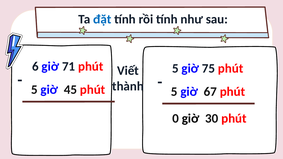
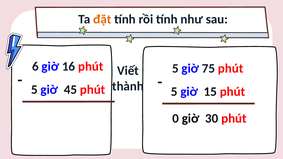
đặt colour: blue -> orange
71: 71 -> 16
67: 67 -> 15
